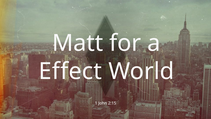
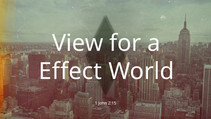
Matt: Matt -> View
